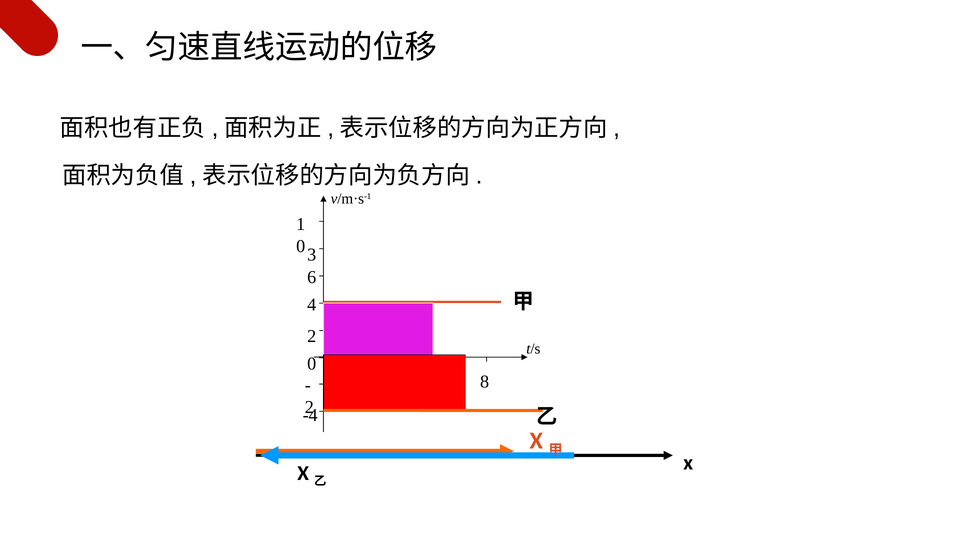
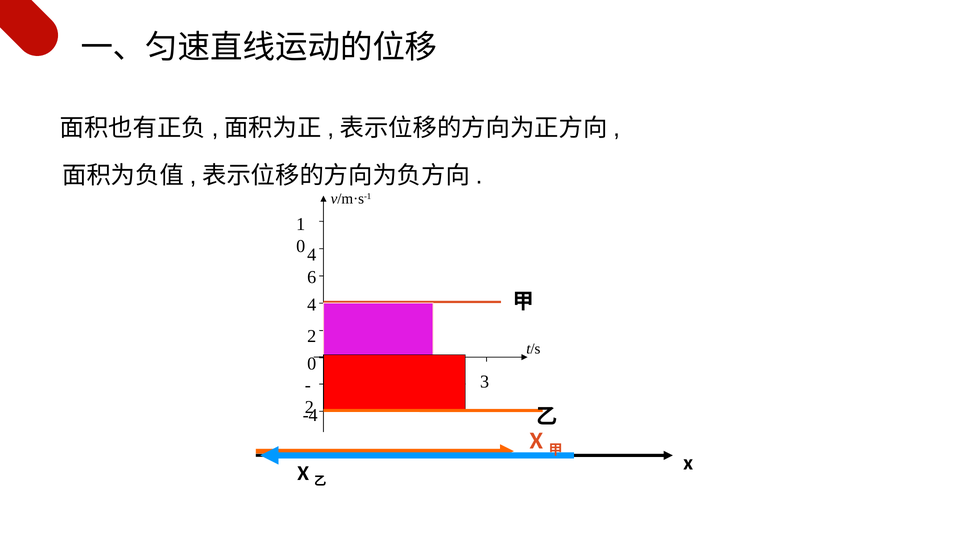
0 3: 3 -> 4
8 at (485, 382): 8 -> 3
